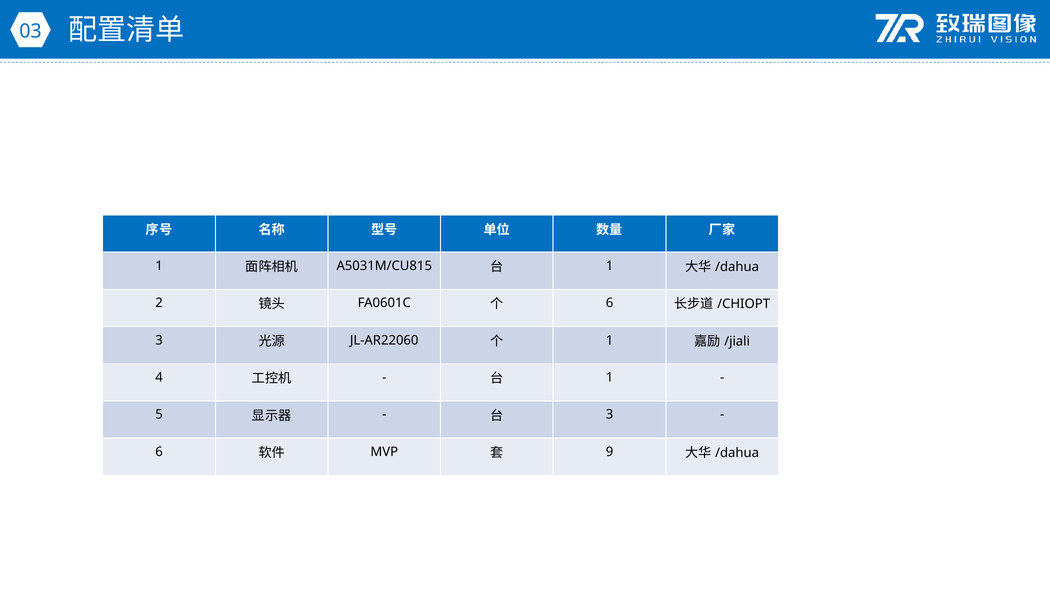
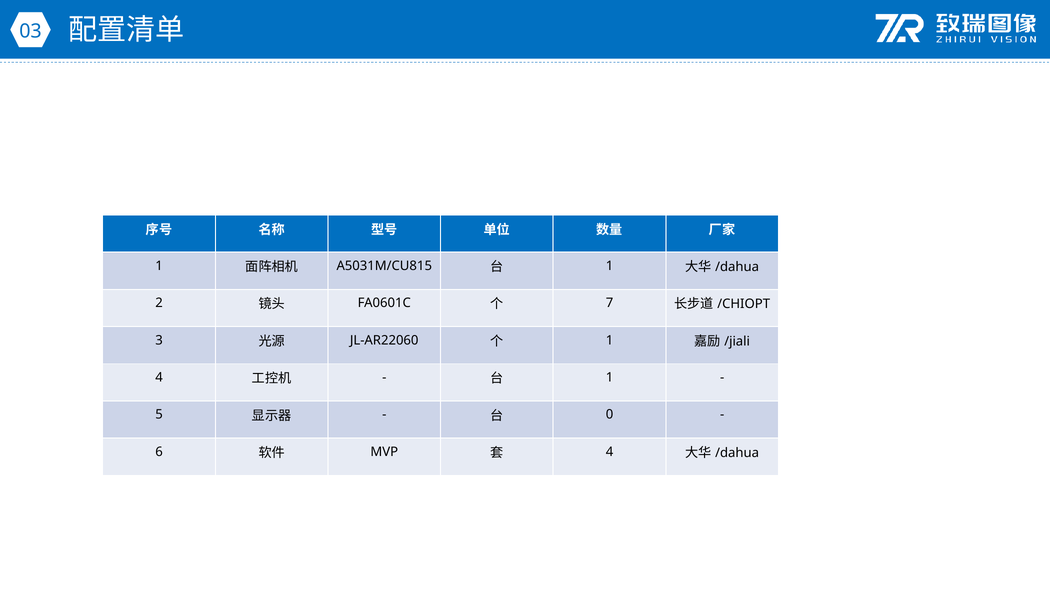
6 at (610, 303): 6 -> 7
3 at (610, 414): 3 -> 0
9 at (610, 452): 9 -> 4
